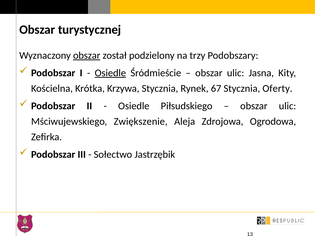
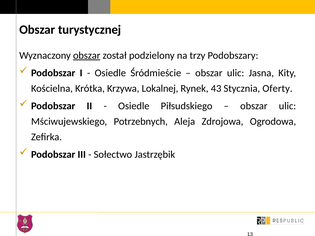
Osiedle at (110, 73) underline: present -> none
Krzywa Stycznia: Stycznia -> Lokalnej
67: 67 -> 43
Zwiększenie: Zwiększenie -> Potrzebnych
